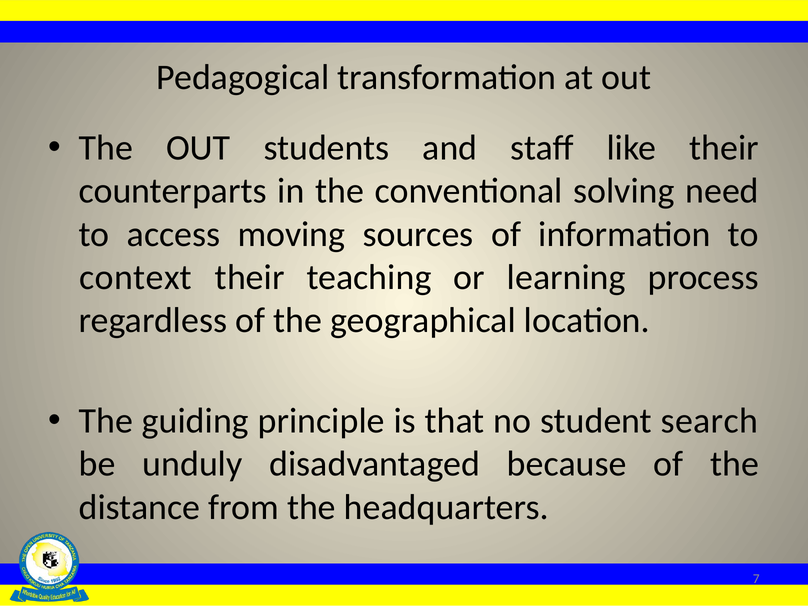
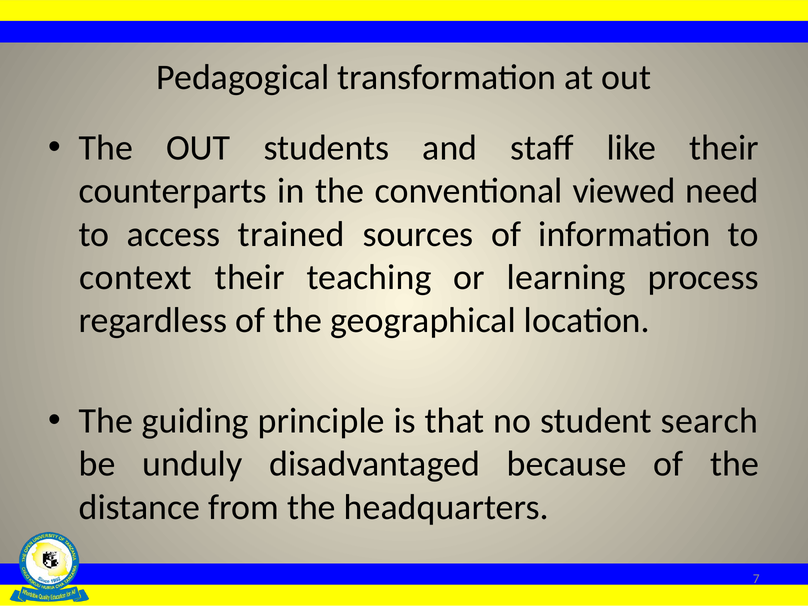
solving: solving -> viewed
moving: moving -> trained
